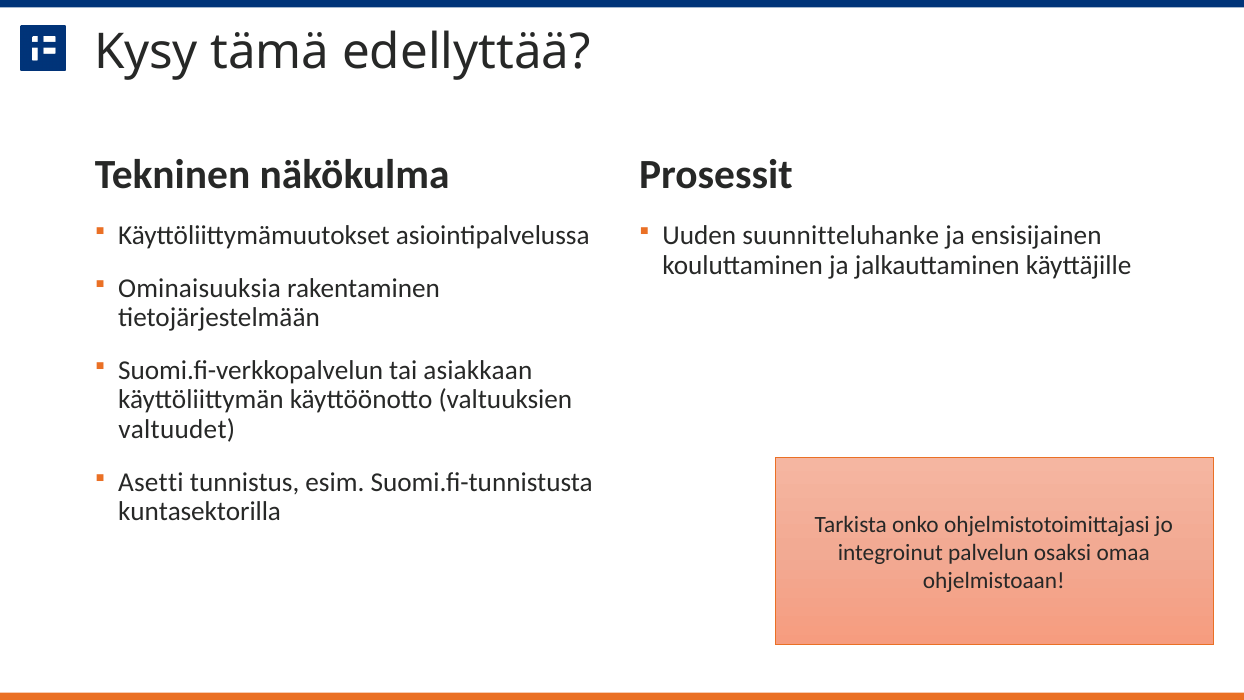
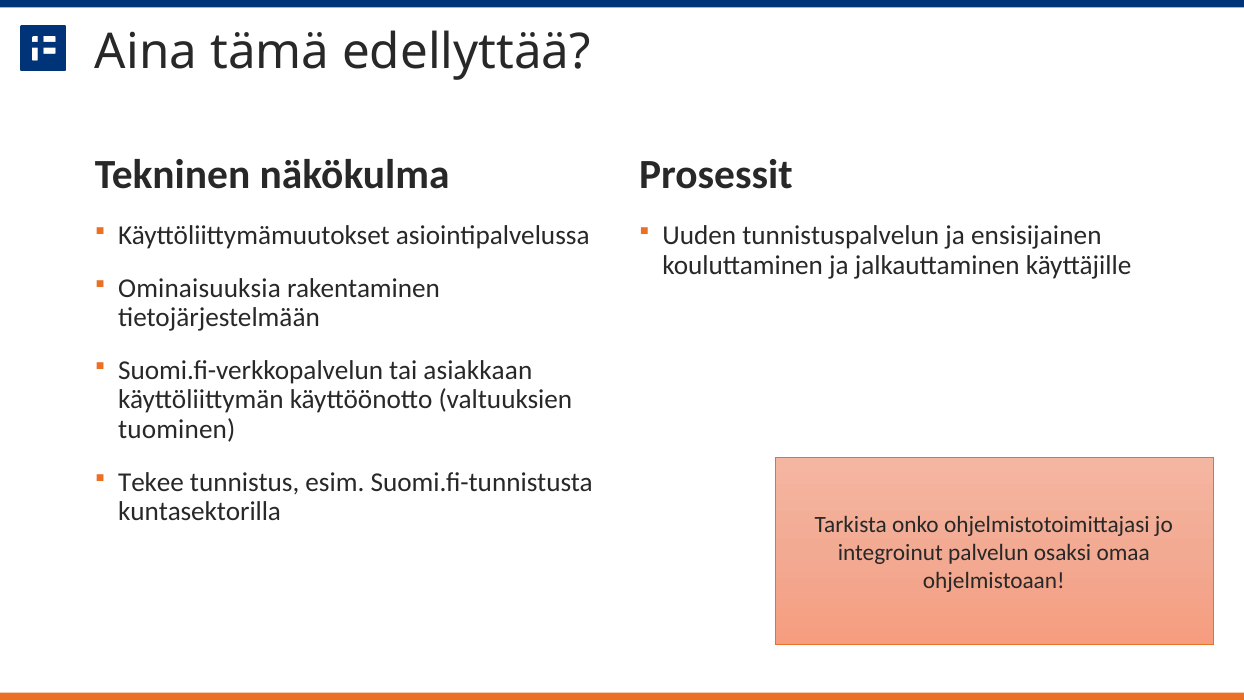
Kysy: Kysy -> Aina
suunnitteluhanke: suunnitteluhanke -> tunnistuspalvelun
valtuudet: valtuudet -> tuominen
Asetti: Asetti -> Tekee
